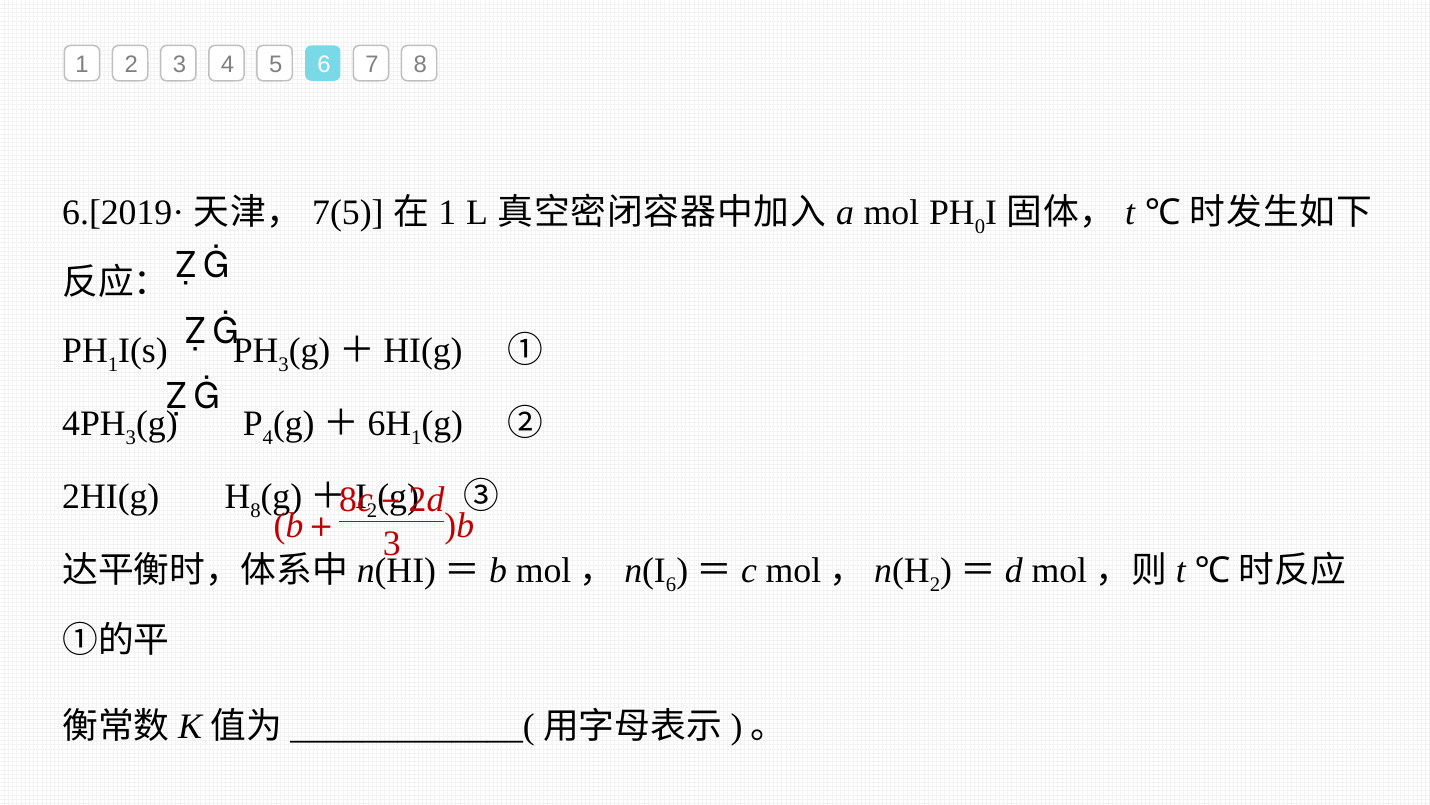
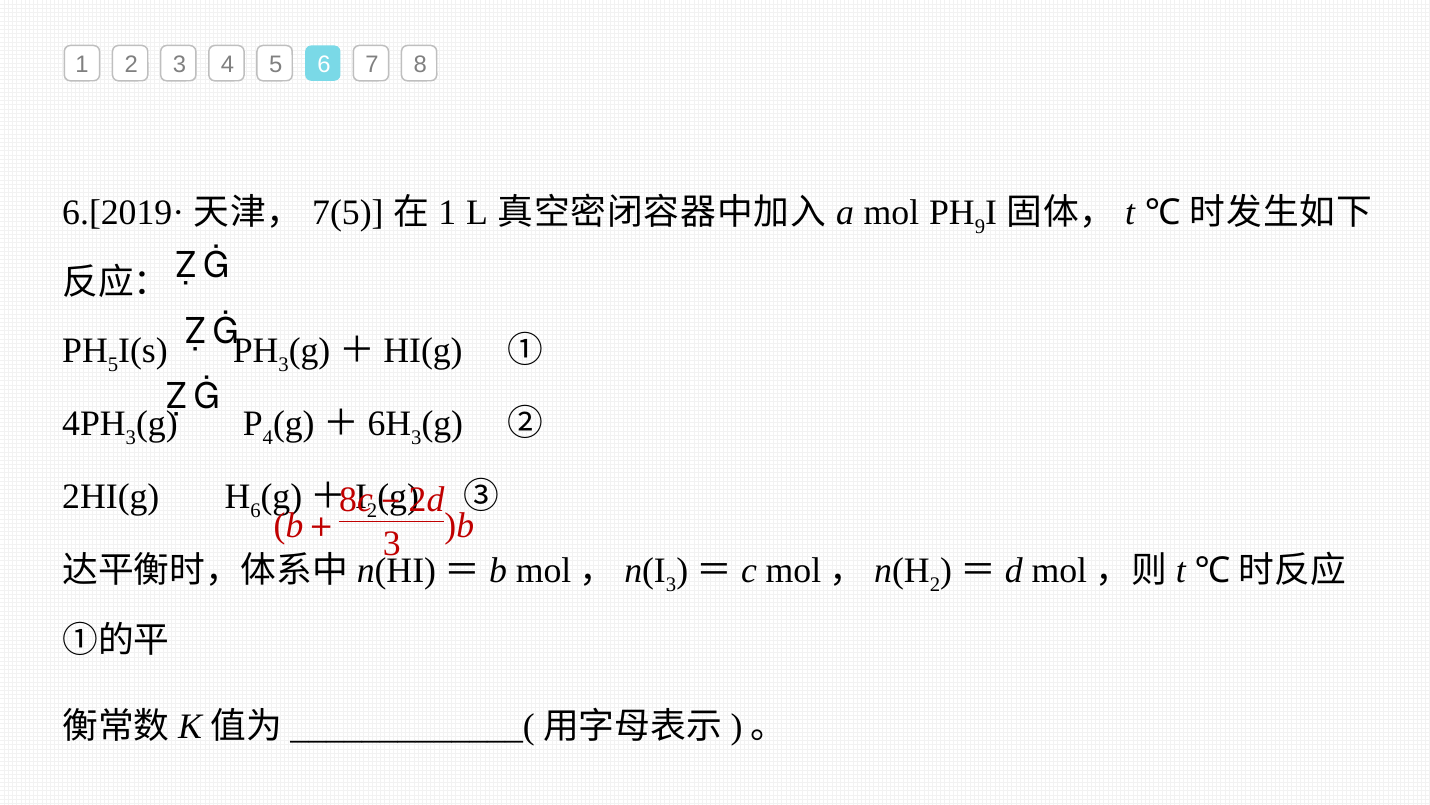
0: 0 -> 9
1 at (113, 364): 1 -> 5
1 at (416, 437): 1 -> 3
8 at (255, 511): 8 -> 6
6 at (671, 584): 6 -> 3
